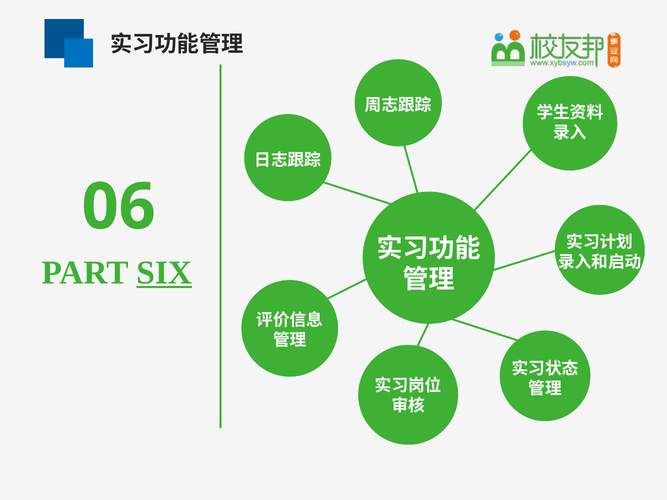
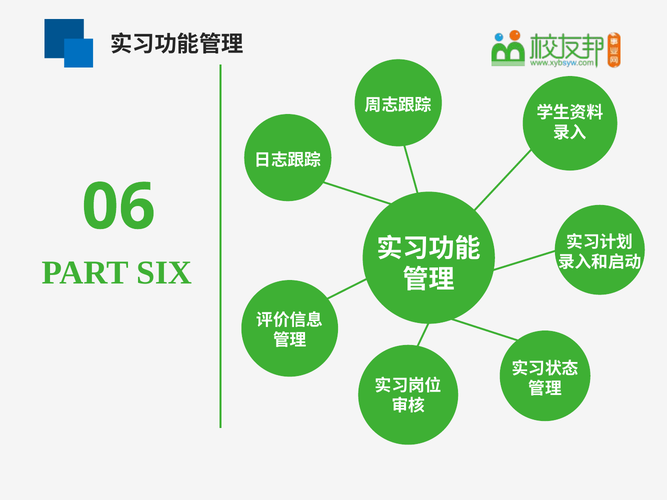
SIX underline: present -> none
